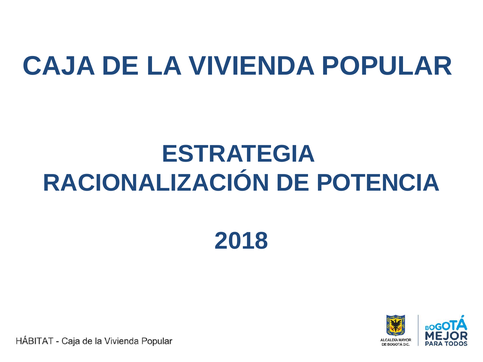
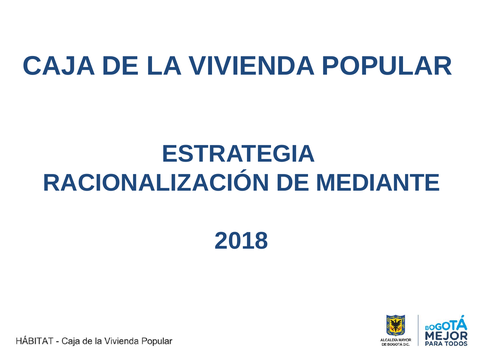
POTENCIA: POTENCIA -> MEDIANTE
